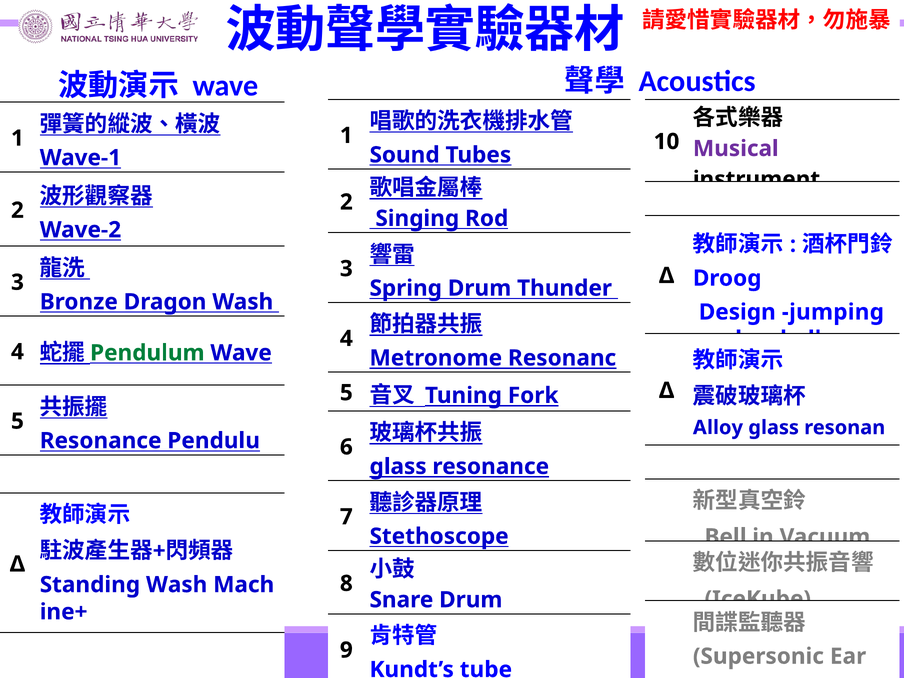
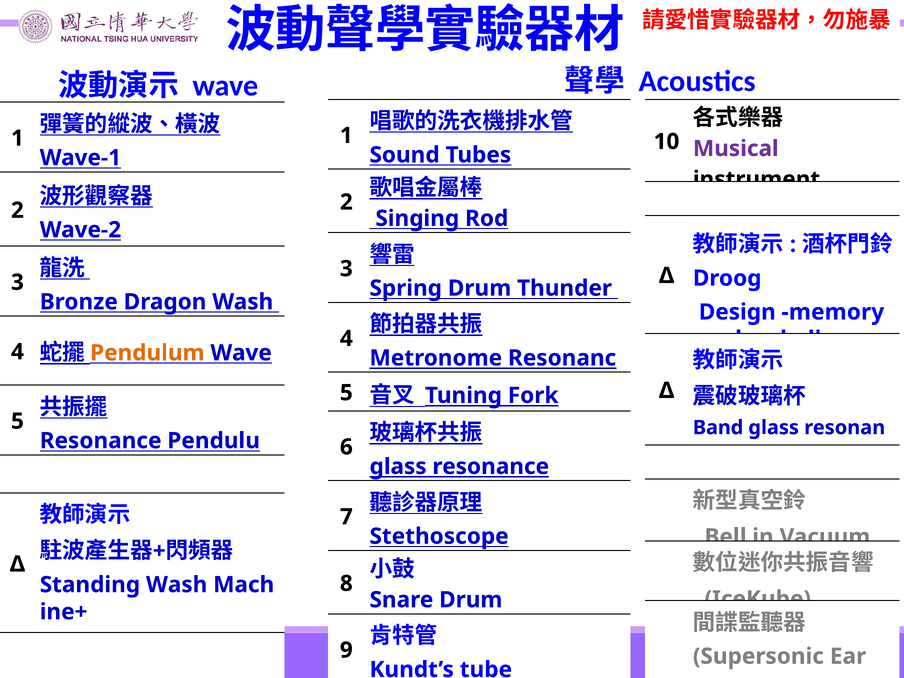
jumping: jumping -> memory
Pendulum colour: green -> orange
Alloy: Alloy -> Band
